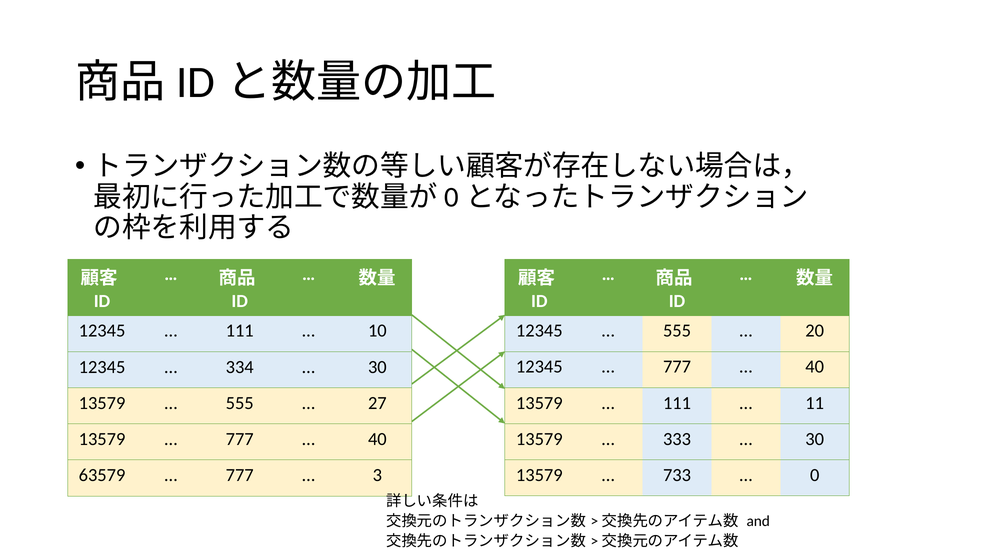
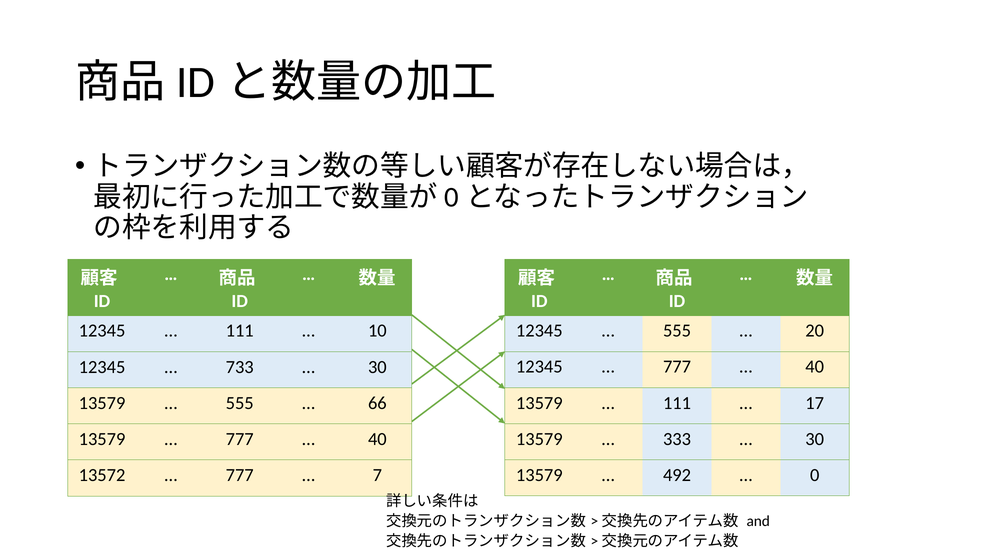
334: 334 -> 733
27: 27 -> 66
11: 11 -> 17
63579: 63579 -> 13572
3: 3 -> 7
733: 733 -> 492
